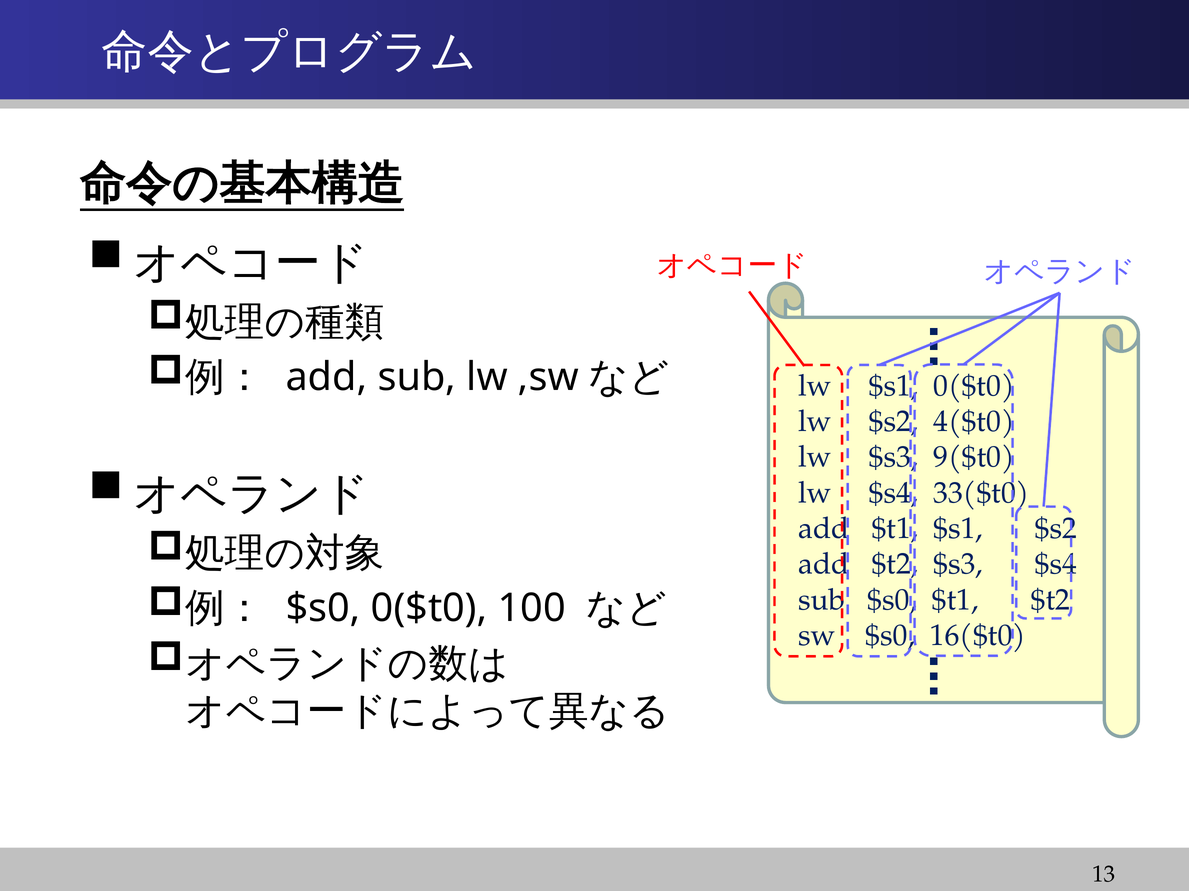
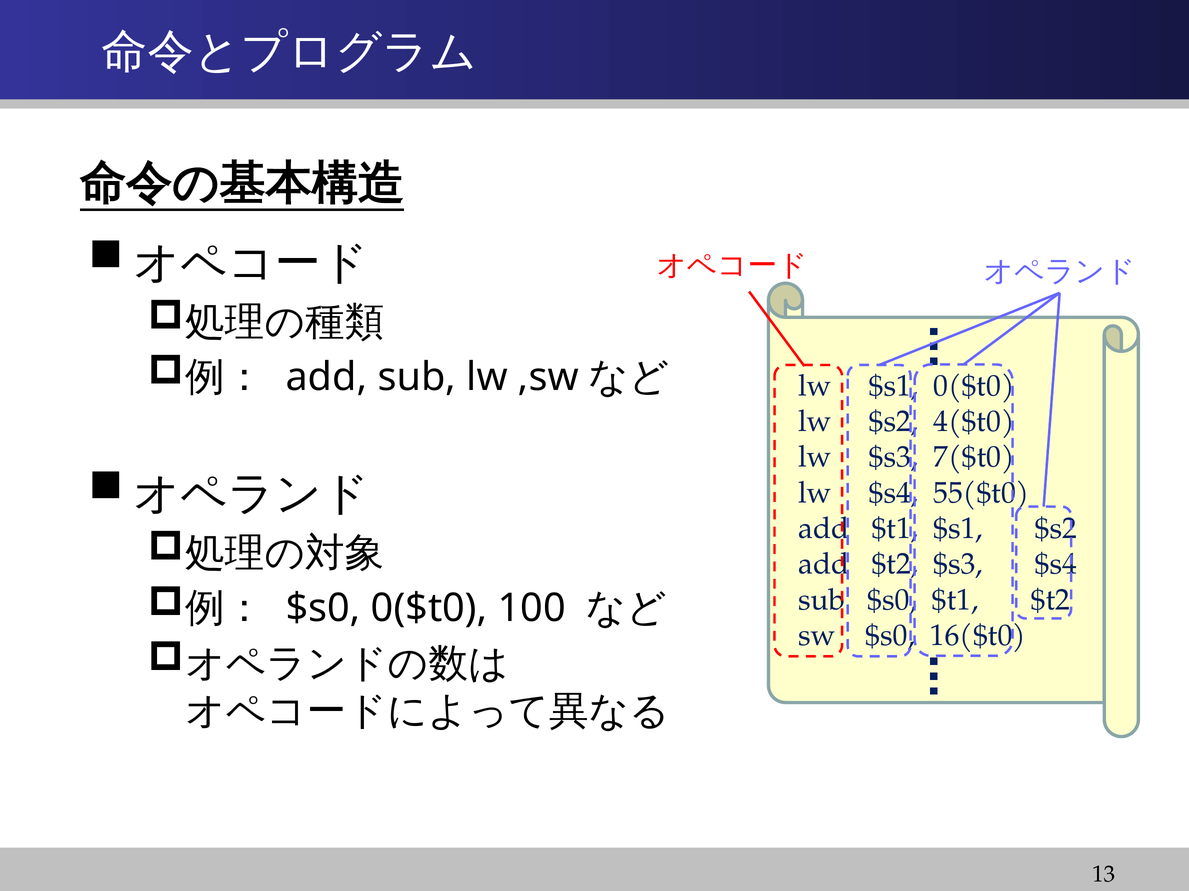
9($t0: 9($t0 -> 7($t0
33($t0: 33($t0 -> 55($t0
